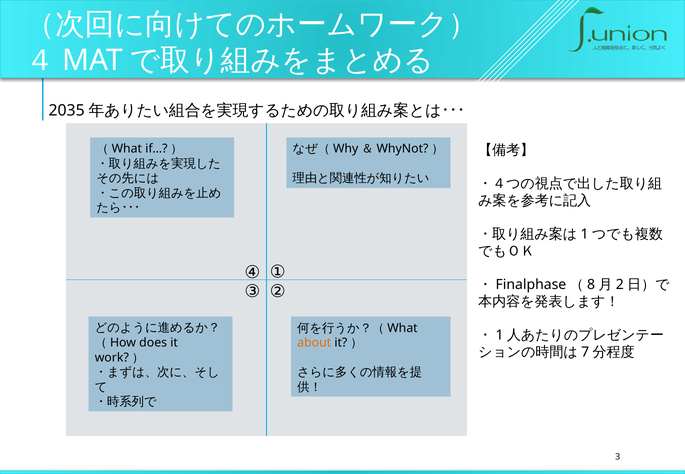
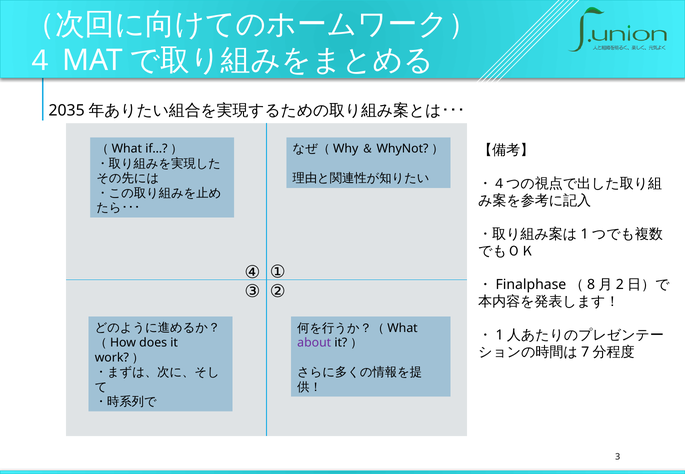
about colour: orange -> purple
